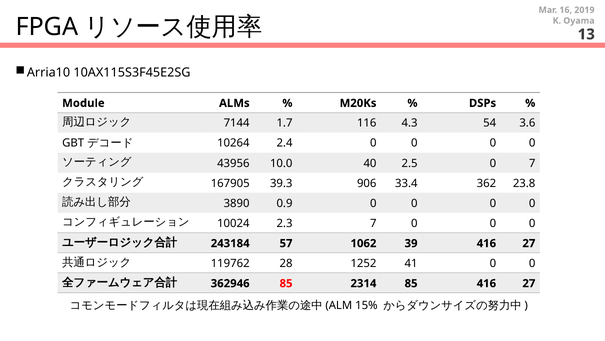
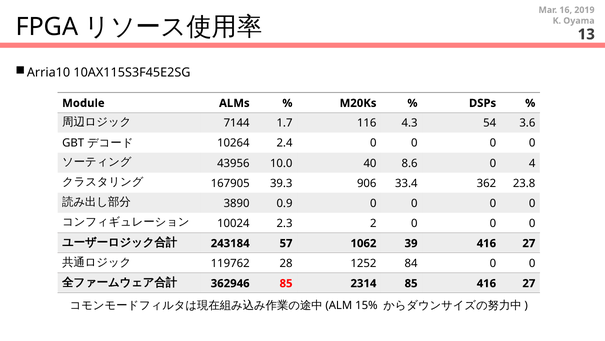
2.5: 2.5 -> 8.6
0 7: 7 -> 4
2.3 7: 7 -> 2
41: 41 -> 84
